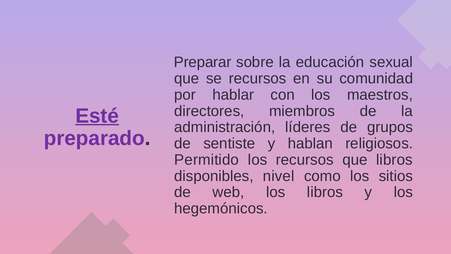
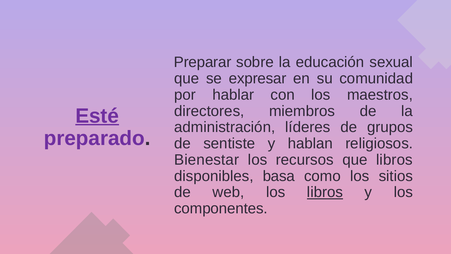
se recursos: recursos -> expresar
Permitido: Permitido -> Bienestar
nivel: nivel -> basa
libros at (325, 192) underline: none -> present
hegemónicos: hegemónicos -> componentes
